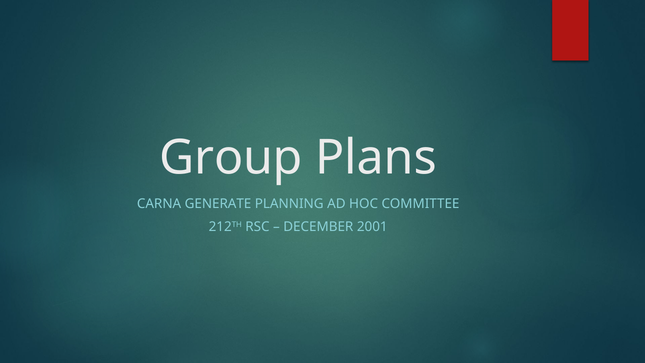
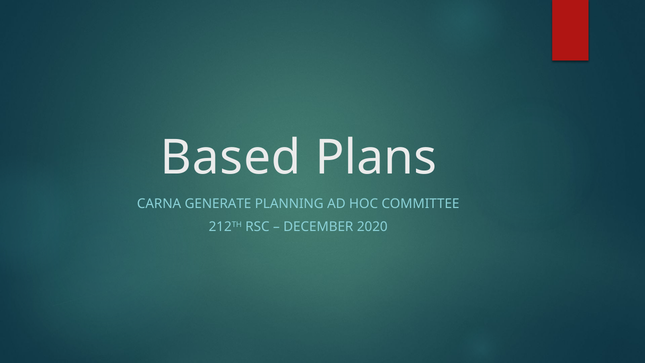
Group: Group -> Based
2001: 2001 -> 2020
